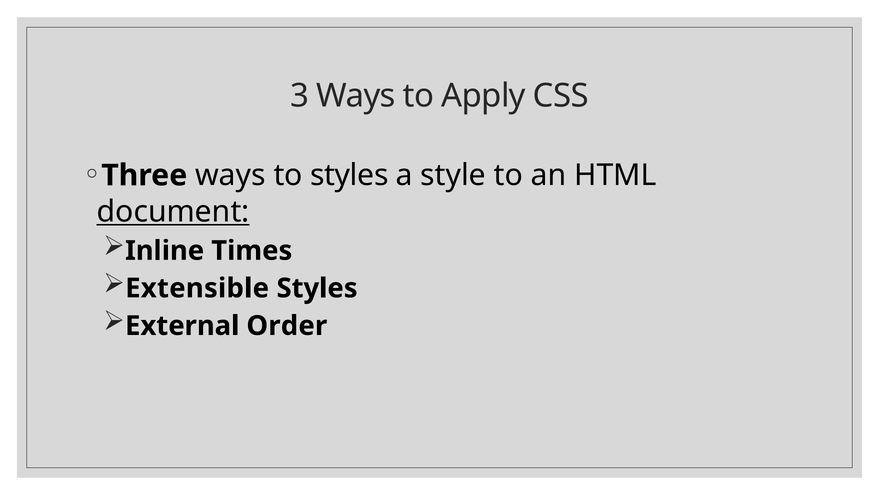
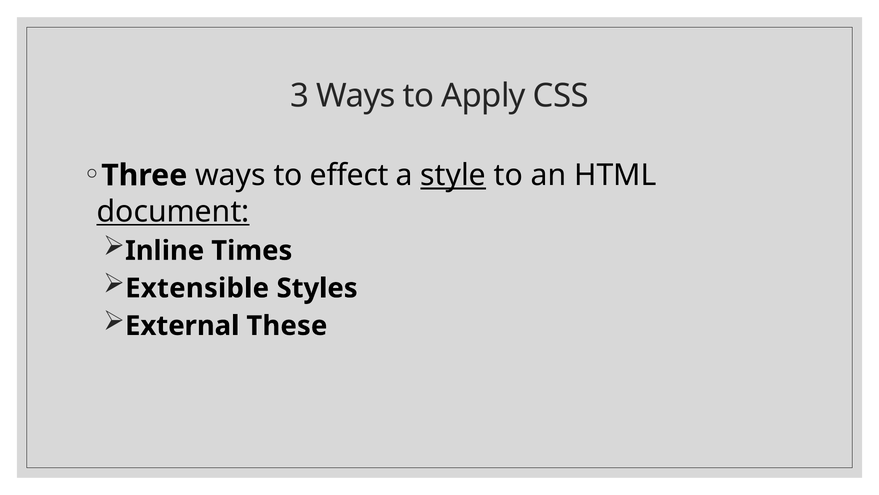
to styles: styles -> effect
style underline: none -> present
Order: Order -> These
